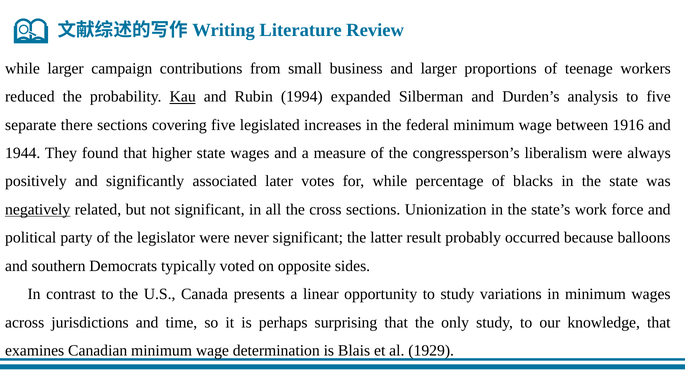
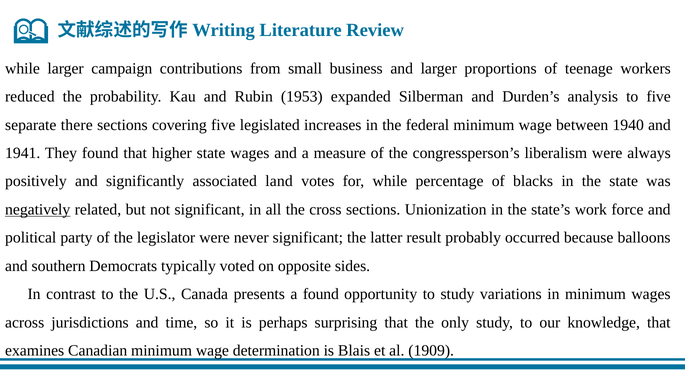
Kau underline: present -> none
1994: 1994 -> 1953
1916: 1916 -> 1940
1944: 1944 -> 1941
later: later -> land
a linear: linear -> found
1929: 1929 -> 1909
